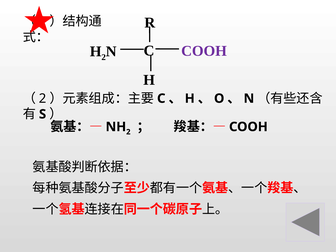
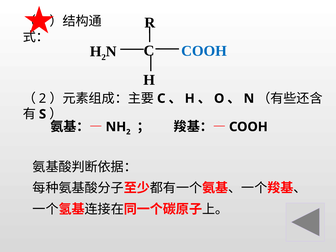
COOH at (204, 51) colour: purple -> blue
